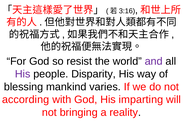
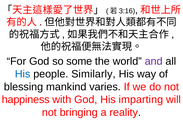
resist: resist -> some
His at (23, 74) colour: purple -> blue
Disparity: Disparity -> Similarly
according: according -> happiness
